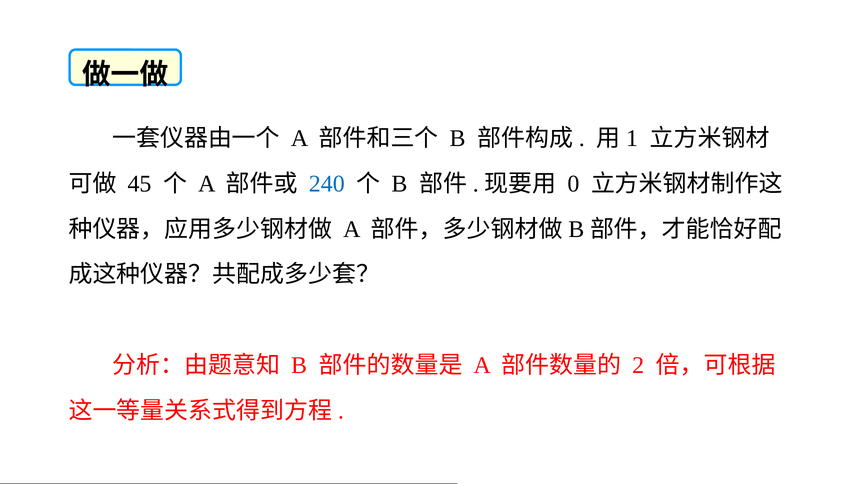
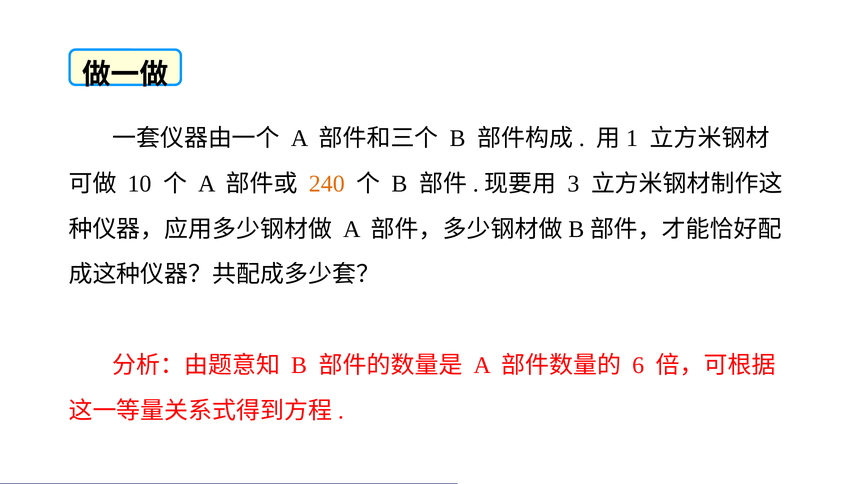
45: 45 -> 10
240 colour: blue -> orange
0: 0 -> 3
2: 2 -> 6
